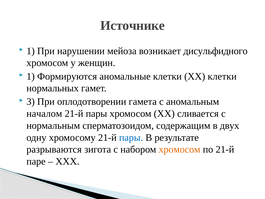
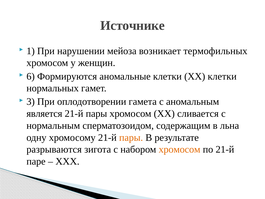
дисульфидного: дисульфидного -> термофильных
1 at (31, 76): 1 -> 6
началом: началом -> является
двух: двух -> льна
пары at (131, 137) colour: blue -> orange
